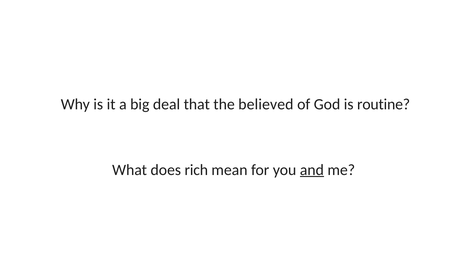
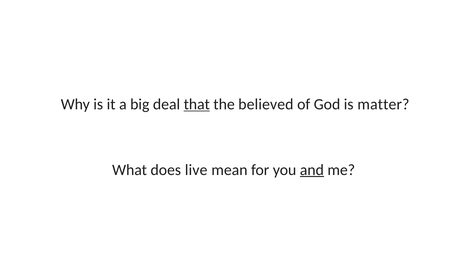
that underline: none -> present
routine: routine -> matter
rich: rich -> live
